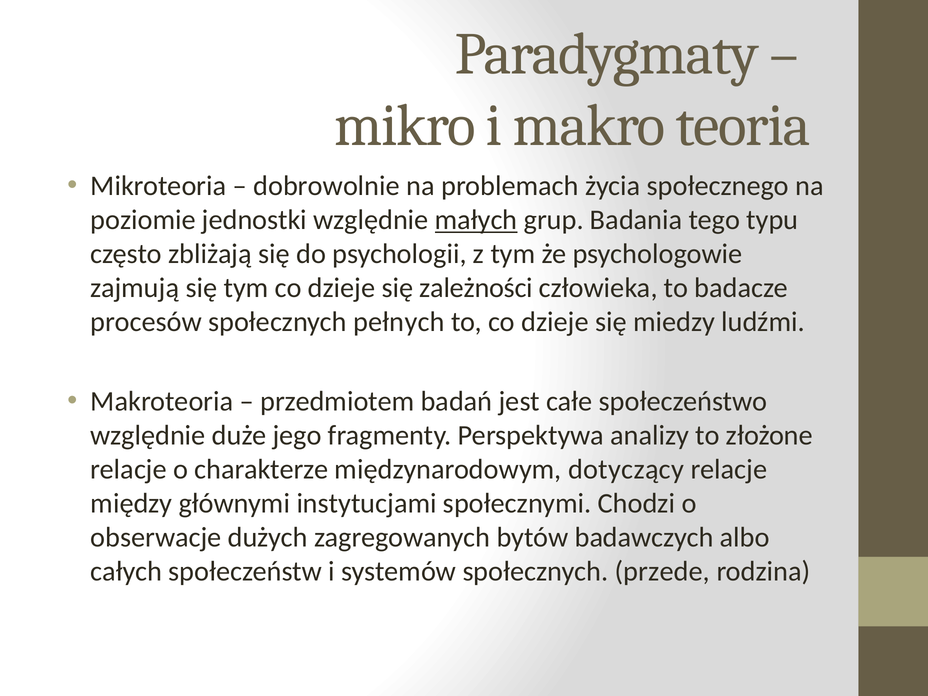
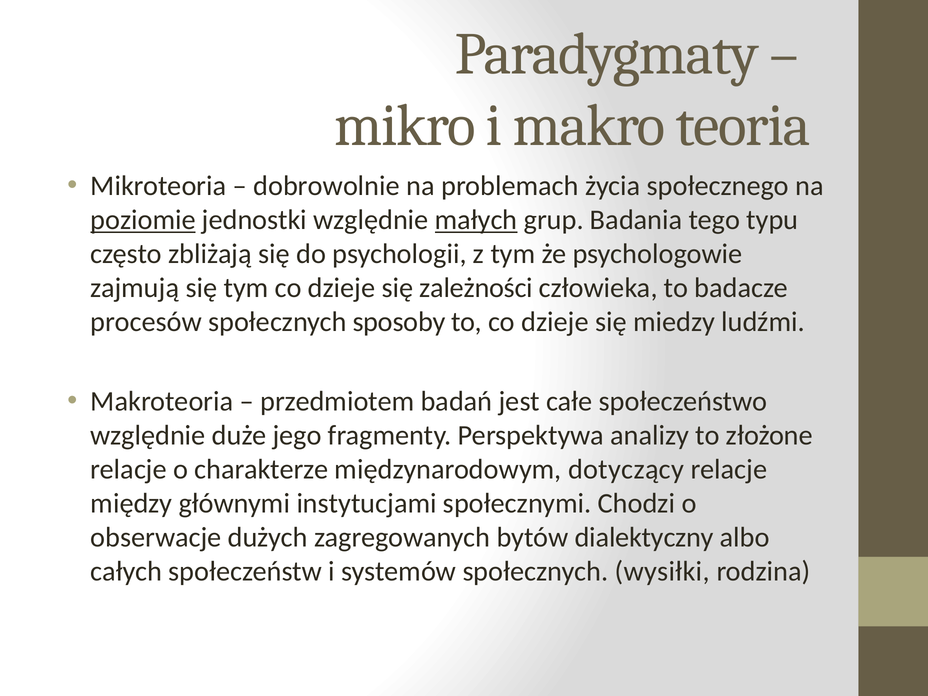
poziomie underline: none -> present
pełnych: pełnych -> sposoby
badawczych: badawczych -> dialektyczny
przede: przede -> wysiłki
